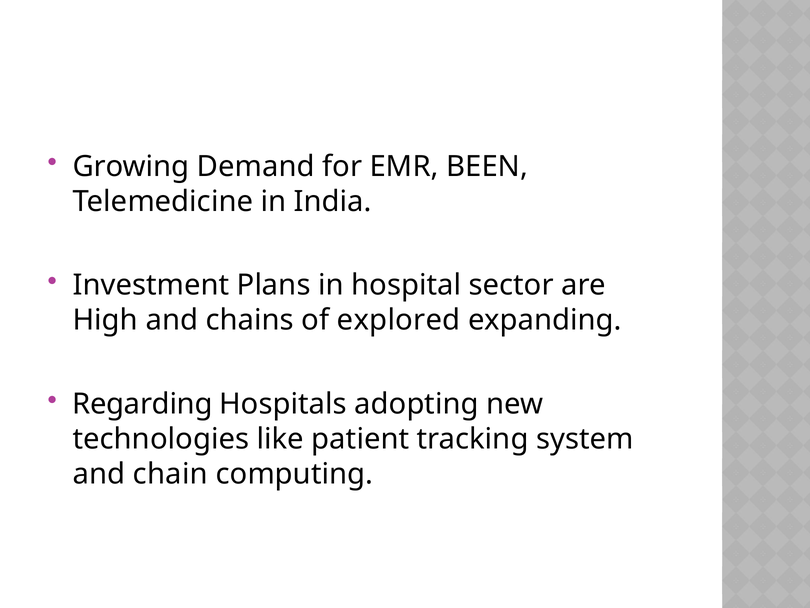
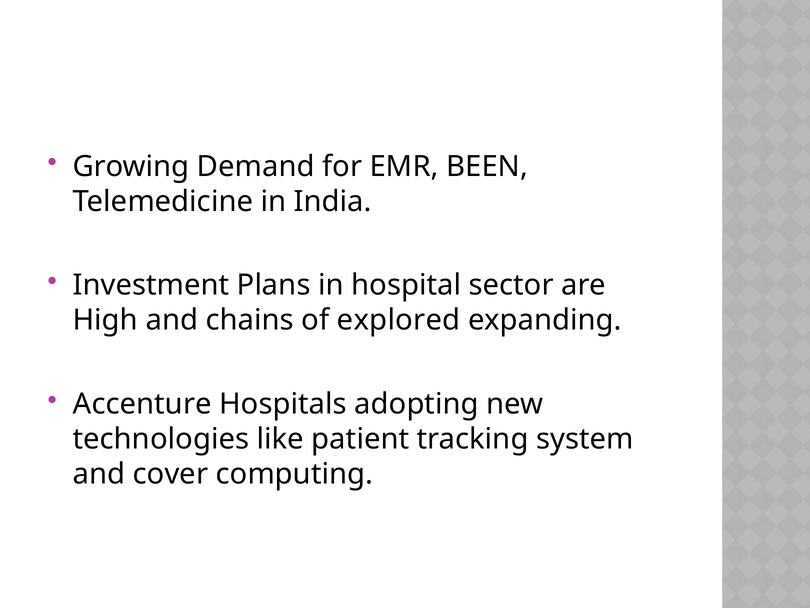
Regarding: Regarding -> Accenture
chain: chain -> cover
